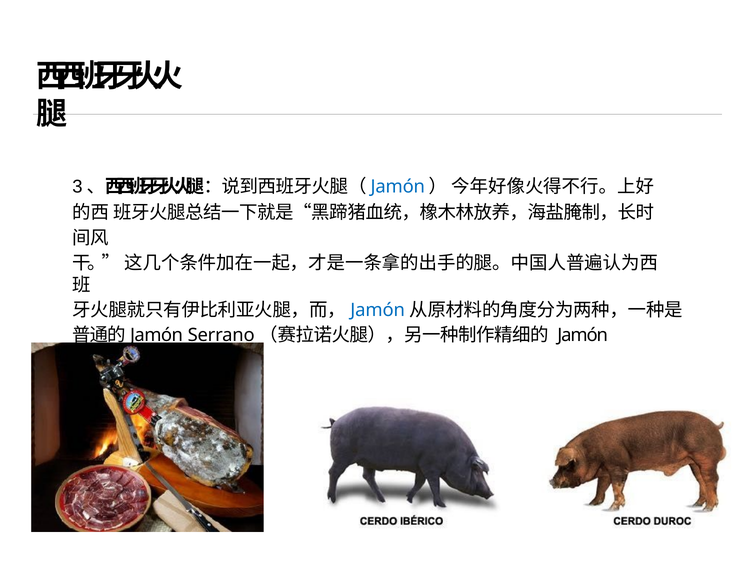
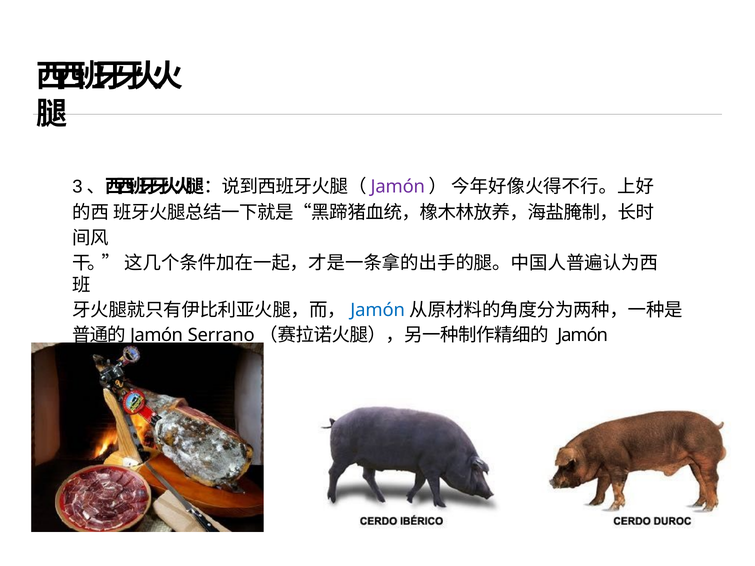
Jamón at (398, 187) colour: blue -> purple
